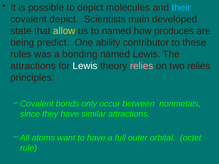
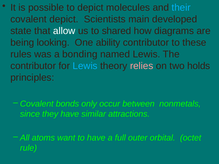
allow colour: yellow -> white
to named: named -> shared
produces: produces -> diagrams
predict: predict -> looking
attractions at (33, 66): attractions -> contributor
Lewis at (85, 66) colour: white -> light blue
two relies: relies -> holds
